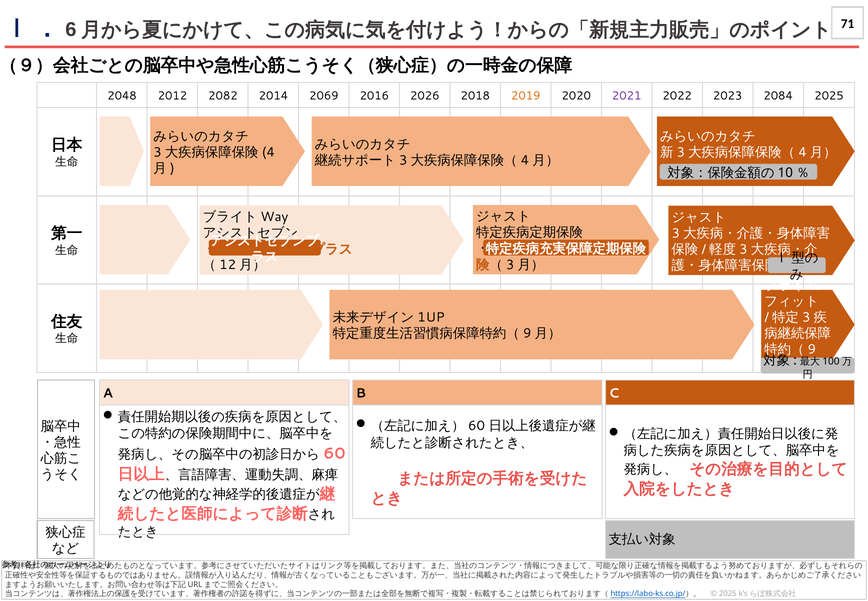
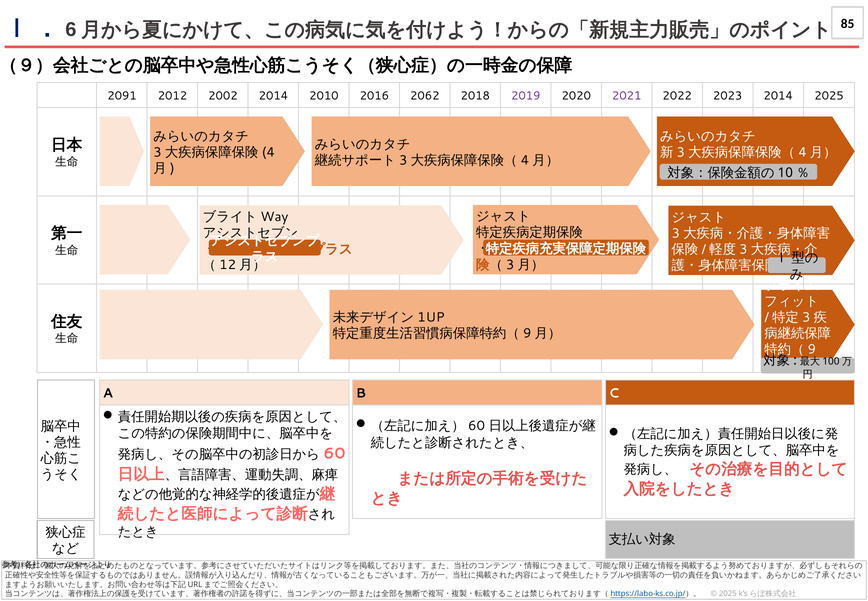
71: 71 -> 85
2048: 2048 -> 2091
2082: 2082 -> 2002
2069: 2069 -> 2010
2026: 2026 -> 2062
2019 colour: orange -> purple
2023 2084: 2084 -> 2014
